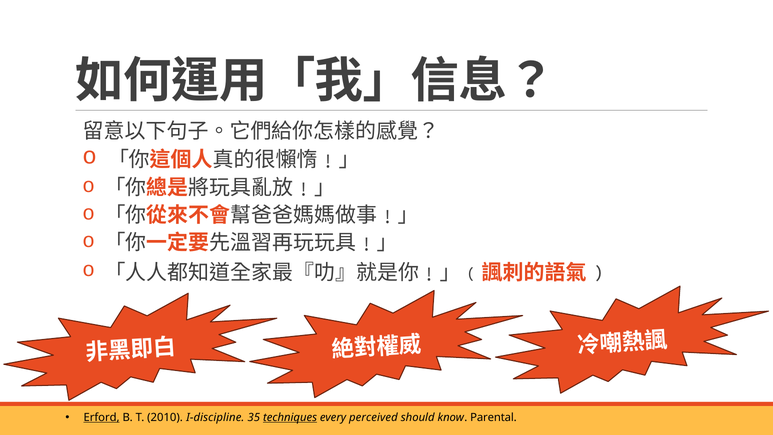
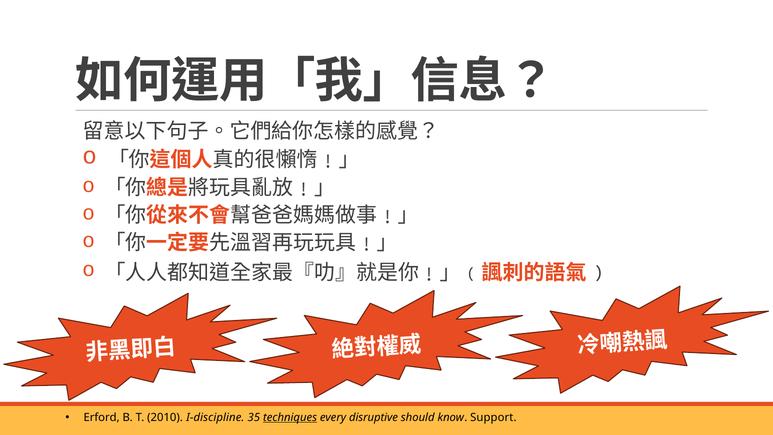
Erford underline: present -> none
perceived: perceived -> disruptive
Parental: Parental -> Support
